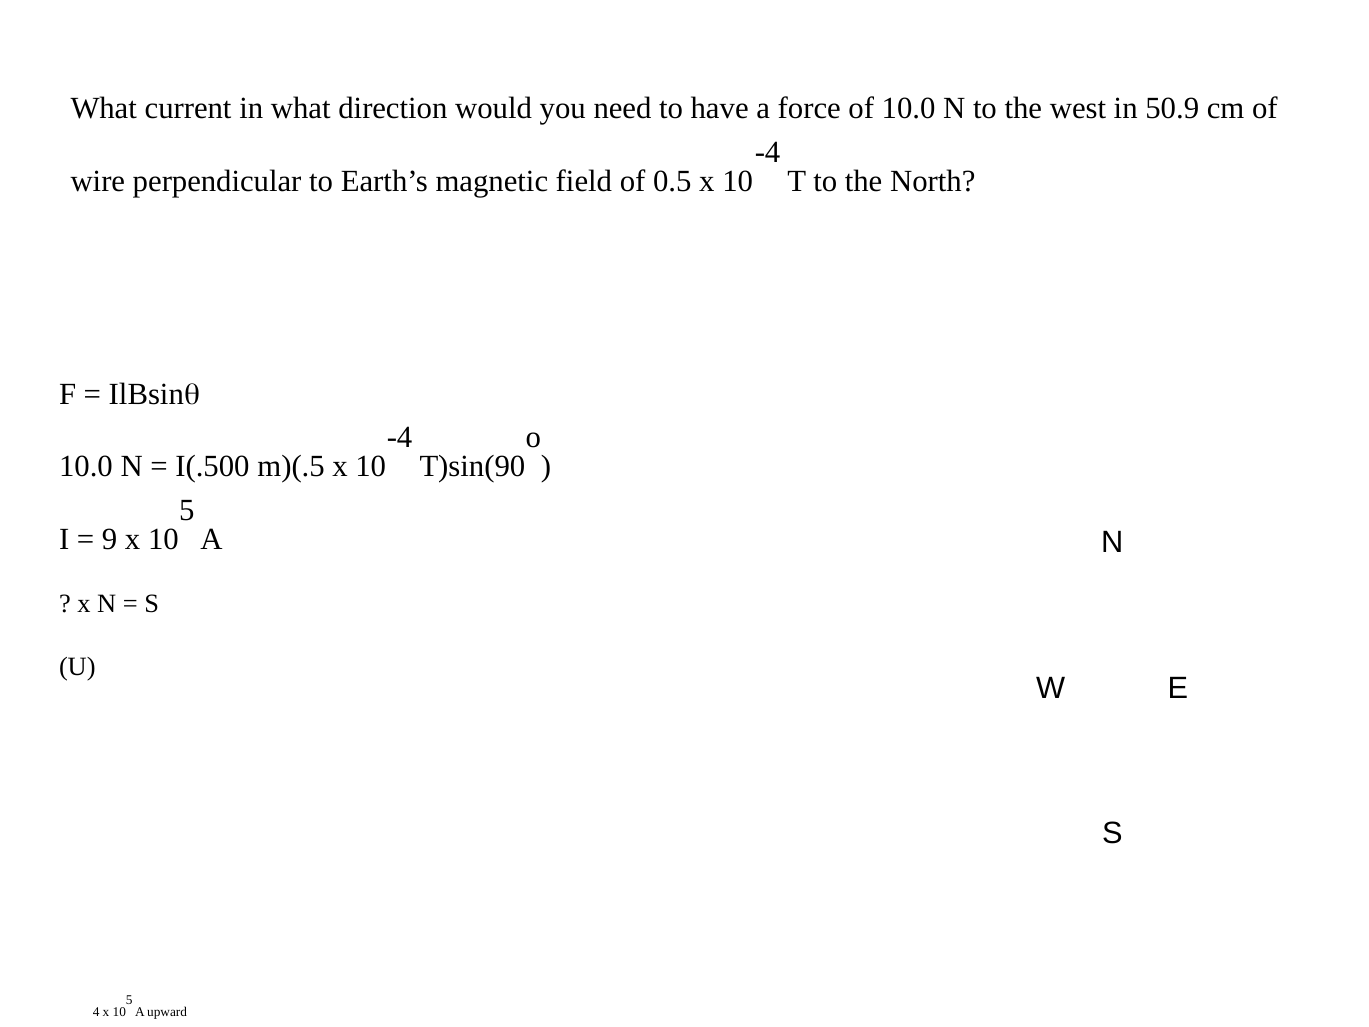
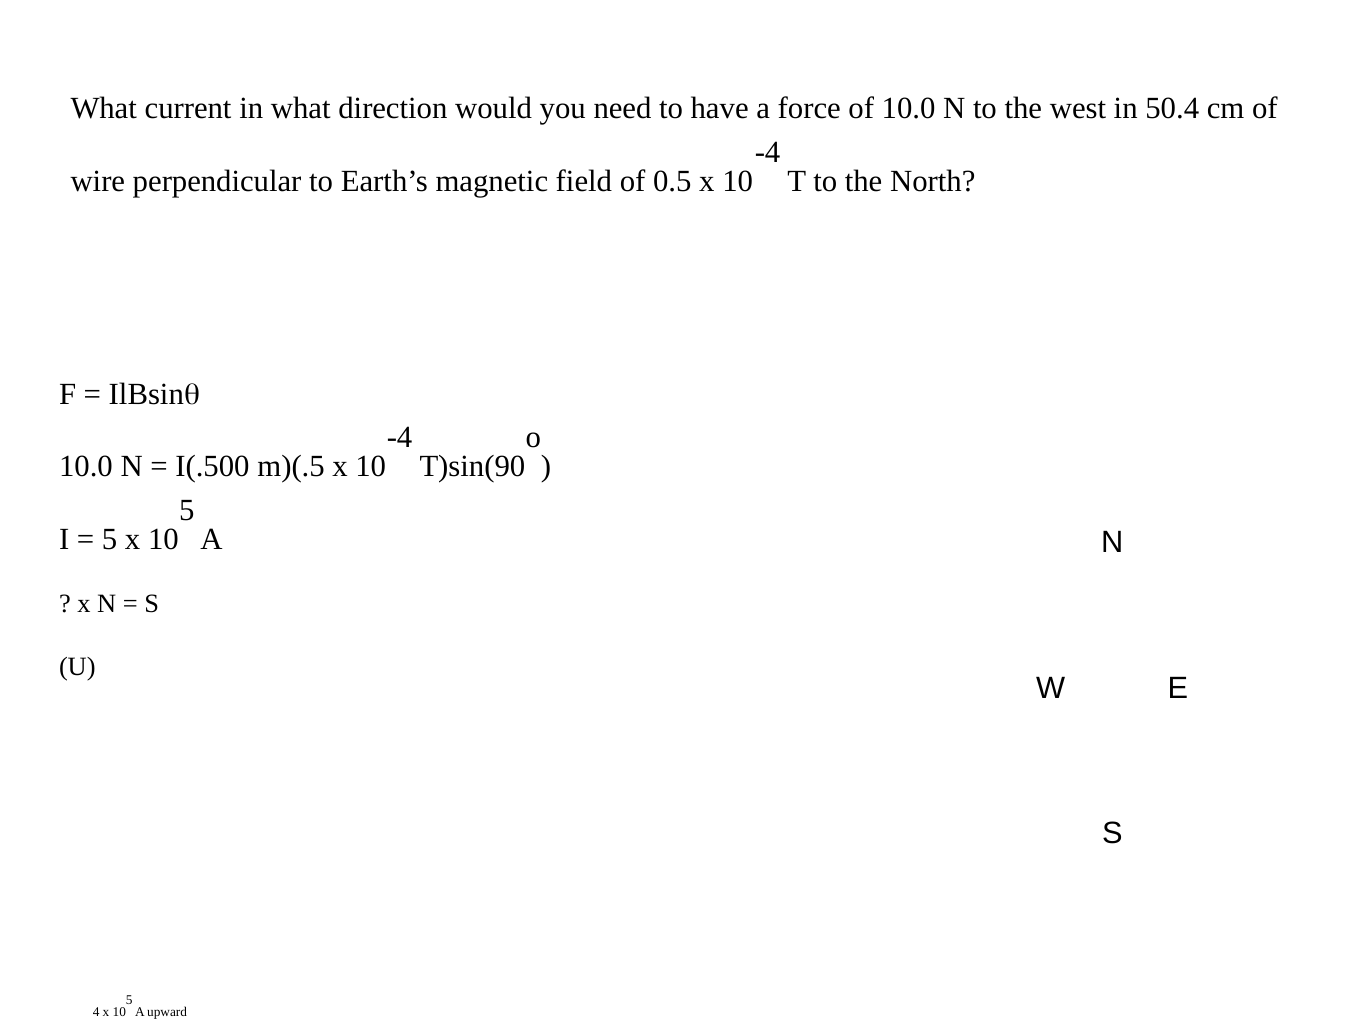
50.9: 50.9 -> 50.4
9 at (110, 539): 9 -> 5
